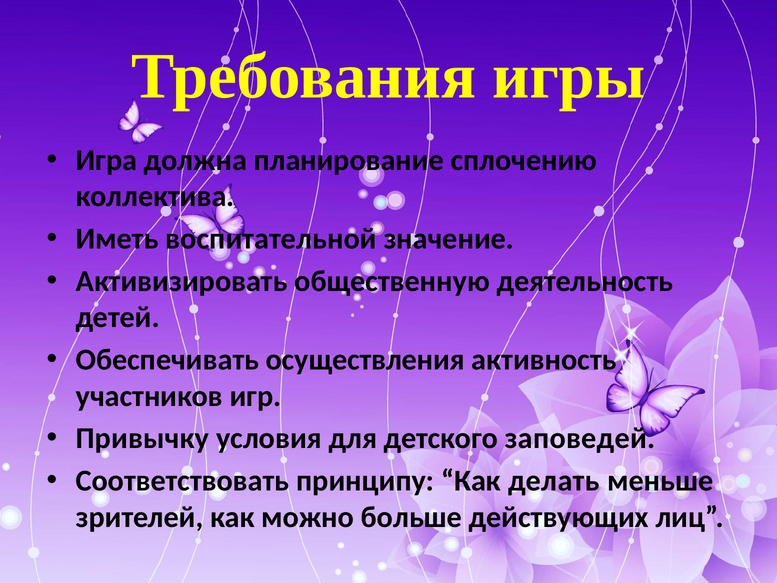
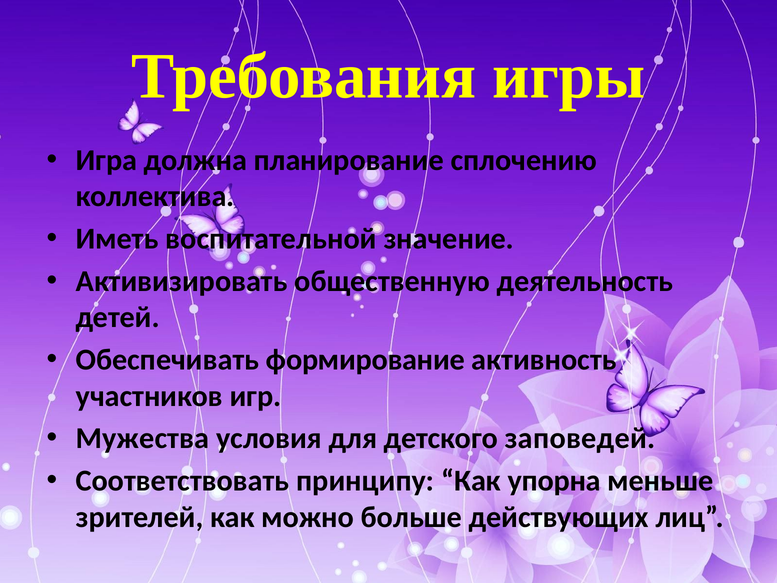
осуществления: осуществления -> формирование
Привычку: Привычку -> Мужества
делать: делать -> упорна
